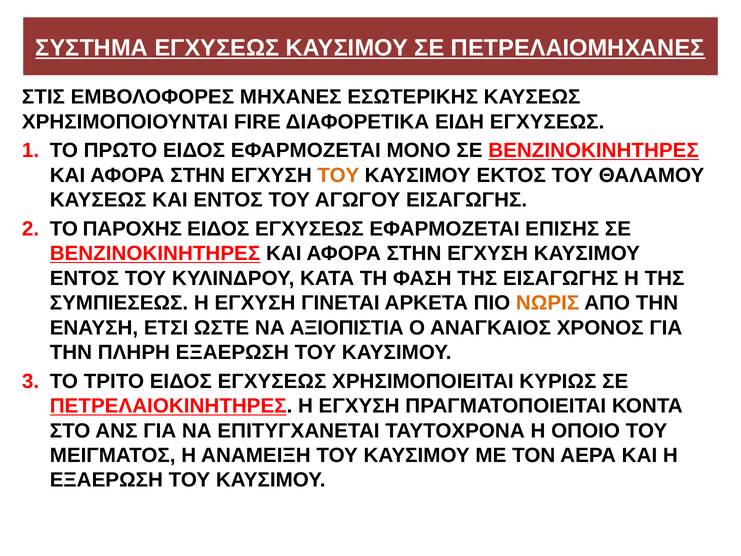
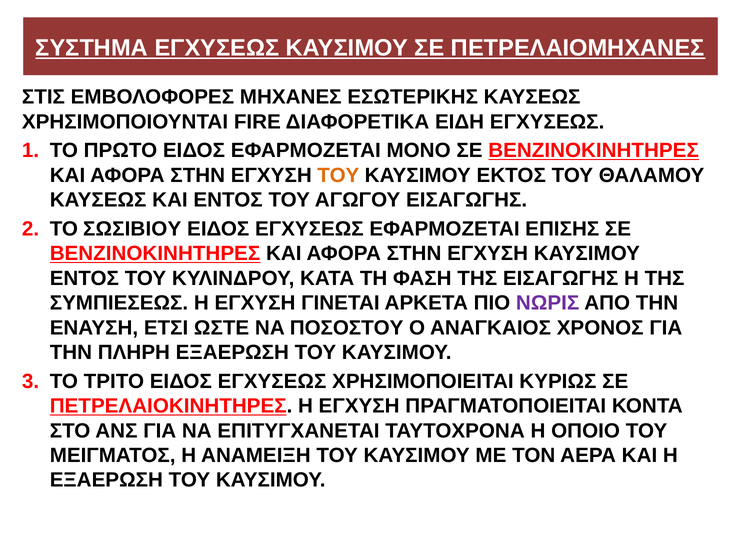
ΠΑΡΟΧΗΣ: ΠΑΡΟΧΗΣ -> ΣΩΣΙΒΙΟΥ
ΝΩΡΙΣ colour: orange -> purple
ΑΞΙΟΠΙΣΤΙΑ: ΑΞΙΟΠΙΣΤΙΑ -> ΠΟΣΟΣΤΟΥ
